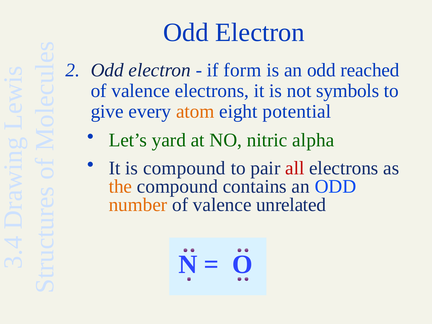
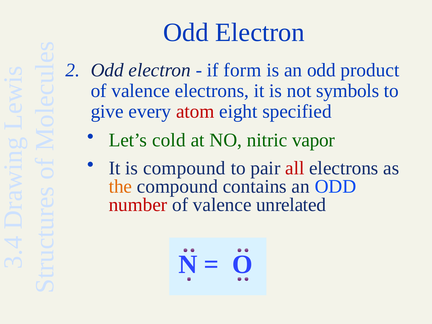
reached: reached -> product
atom colour: orange -> red
potential: potential -> specified
yard: yard -> cold
alpha: alpha -> vapor
number colour: orange -> red
